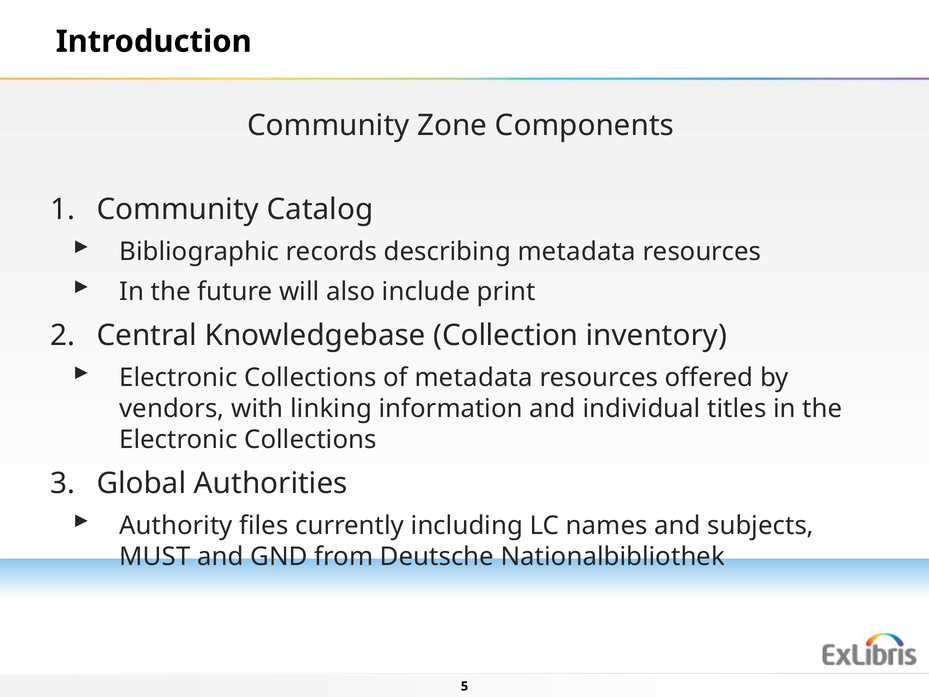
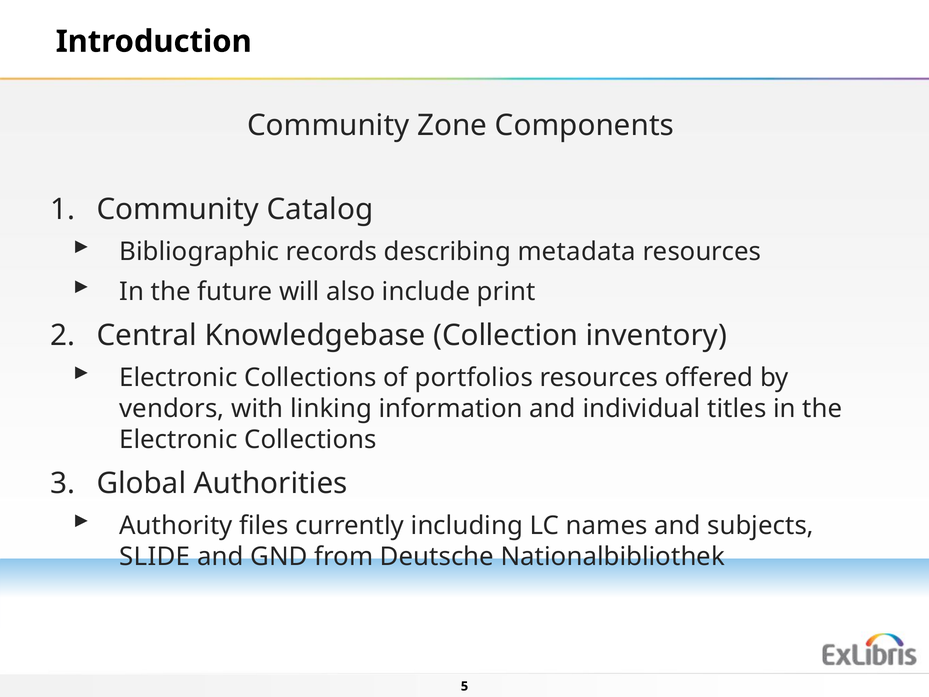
of metadata: metadata -> portfolios
MUST: MUST -> SLIDE
